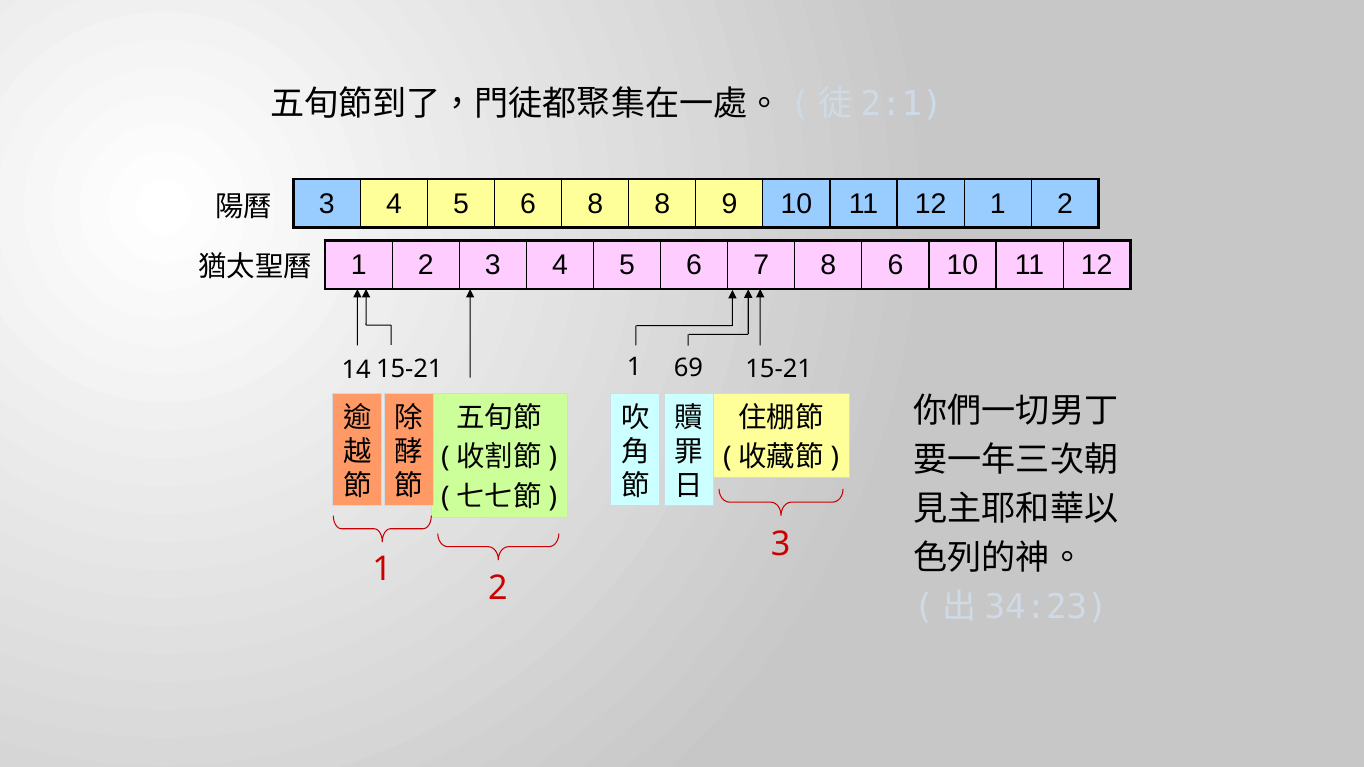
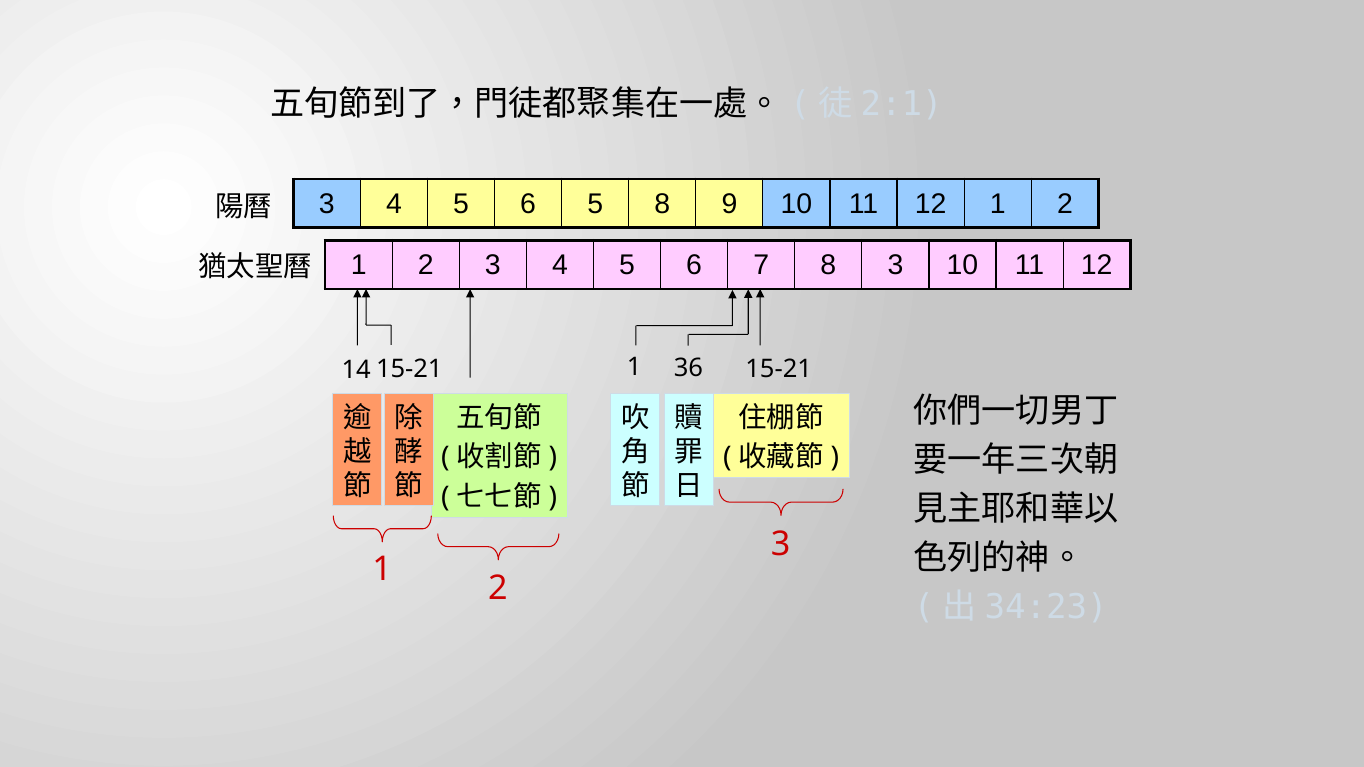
6 8: 8 -> 5
8 6: 6 -> 3
69: 69 -> 36
